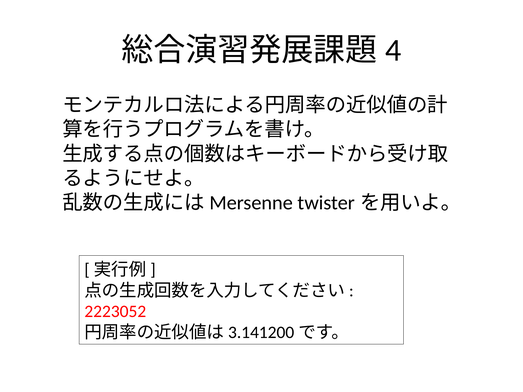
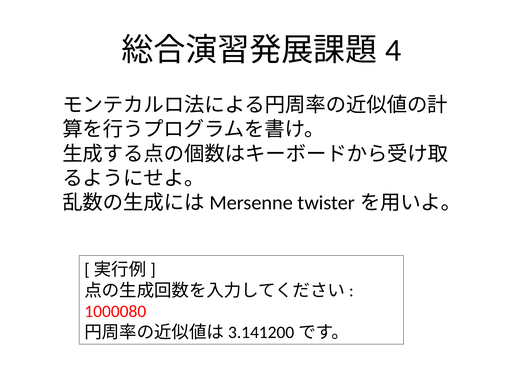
2223052: 2223052 -> 1000080
